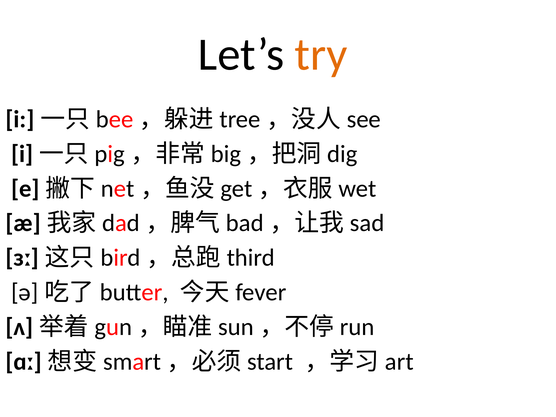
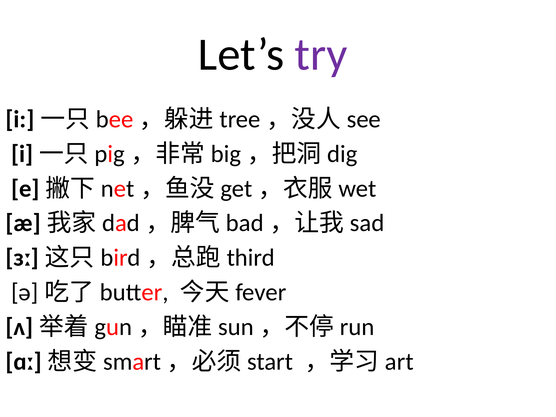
try colour: orange -> purple
